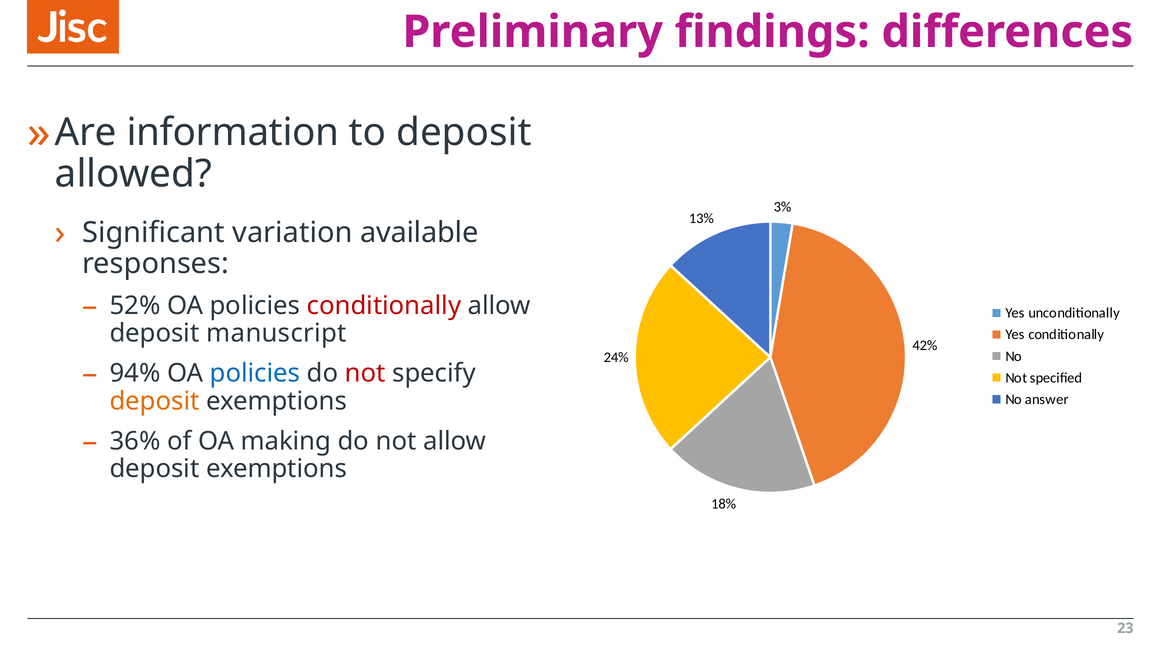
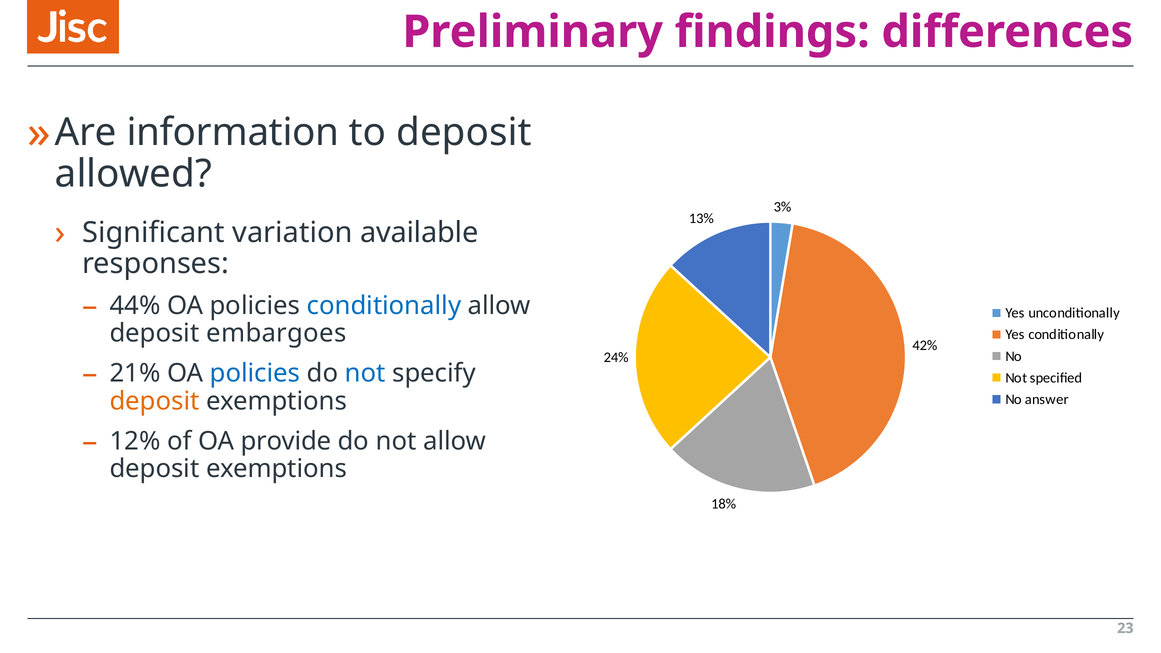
52%: 52% -> 44%
conditionally at (384, 306) colour: red -> blue
manuscript: manuscript -> embargoes
94%: 94% -> 21%
not at (365, 373) colour: red -> blue
36%: 36% -> 12%
making: making -> provide
